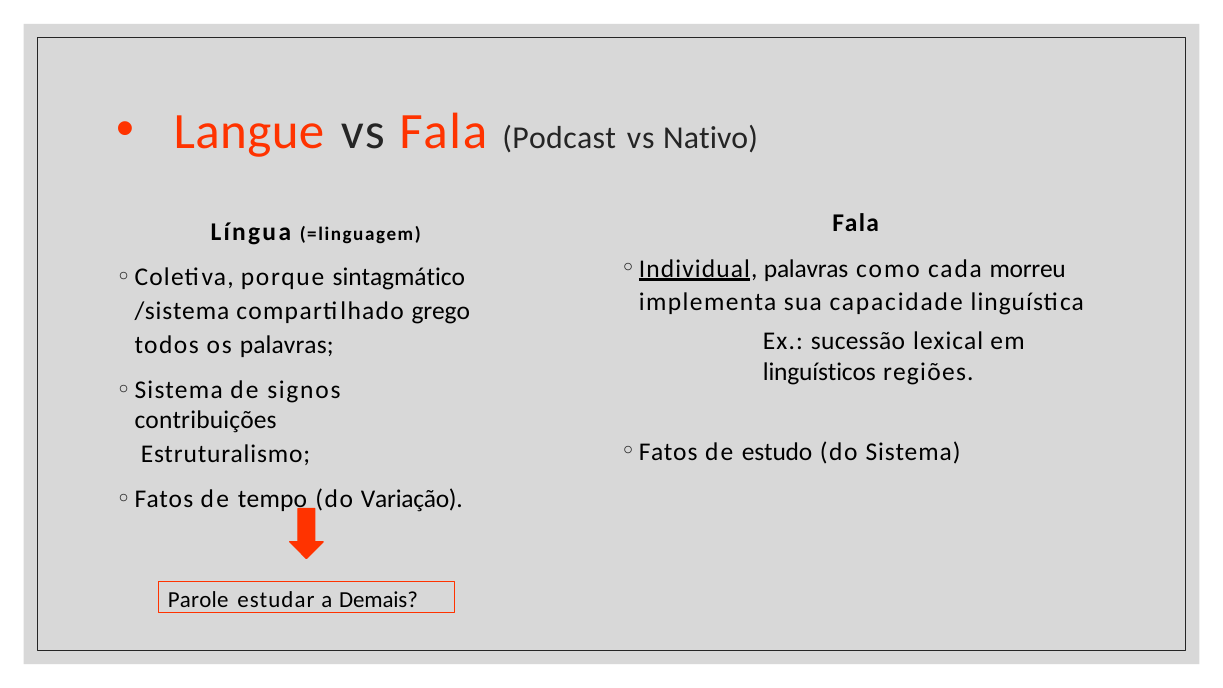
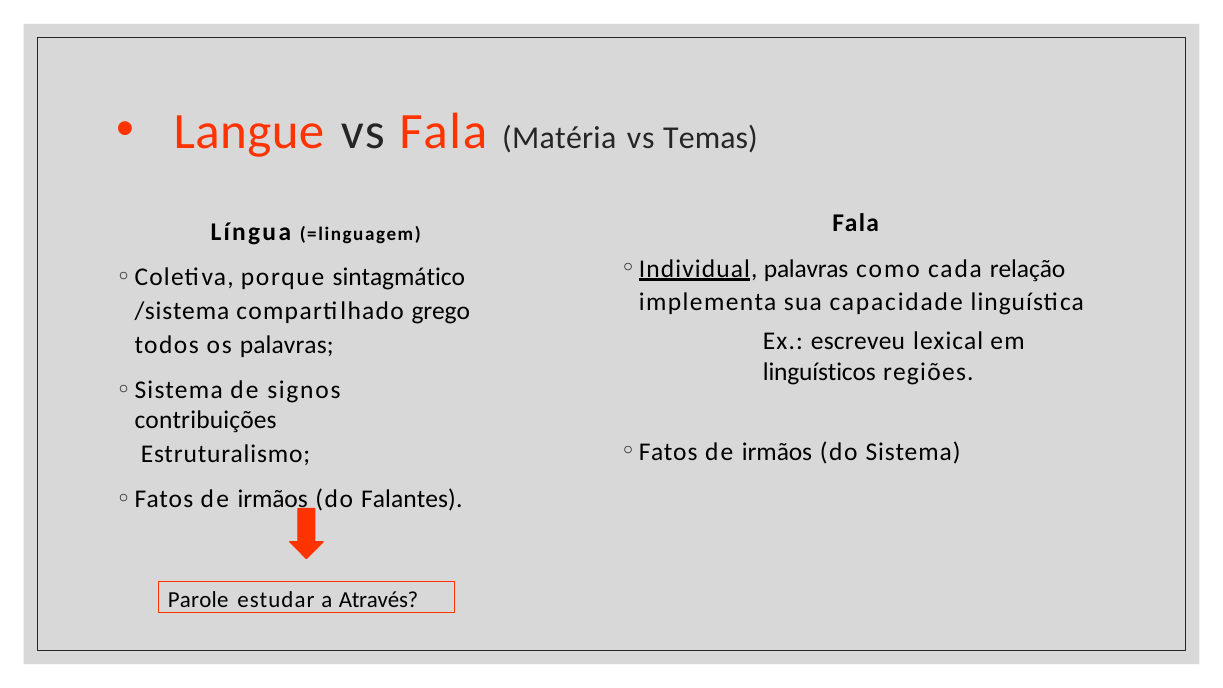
Podcast: Podcast -> Matéria
Nativo: Nativo -> Temas
morreu: morreu -> relação
sucessão: sucessão -> escreveu
estudo at (777, 452): estudo -> irmãos
tempo at (272, 499): tempo -> irmãos
Variação: Variação -> Falantes
Demais: Demais -> Através
